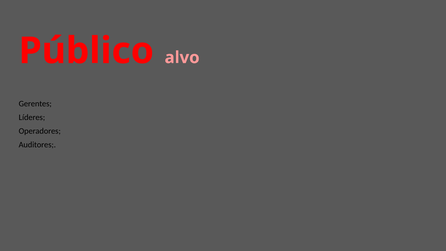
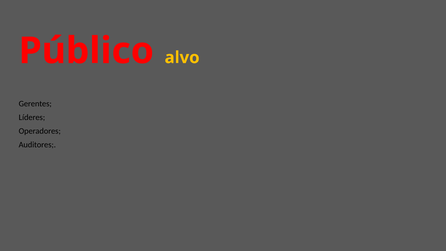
alvo colour: pink -> yellow
